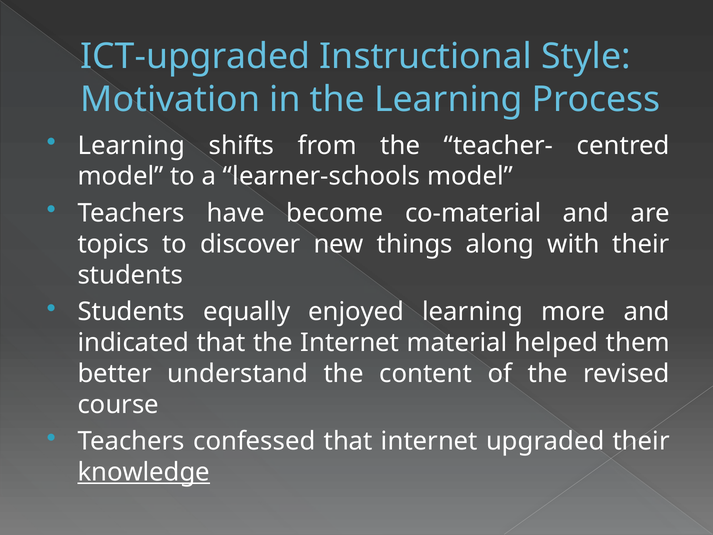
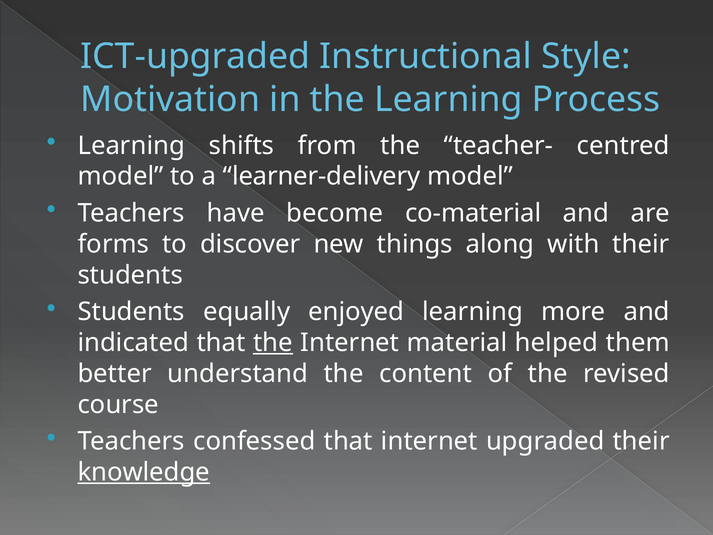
learner-schools: learner-schools -> learner-delivery
topics: topics -> forms
the at (273, 343) underline: none -> present
